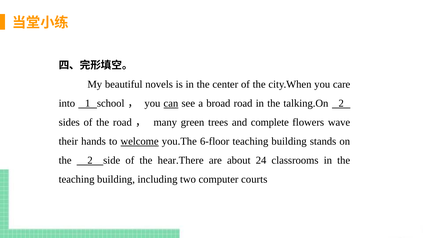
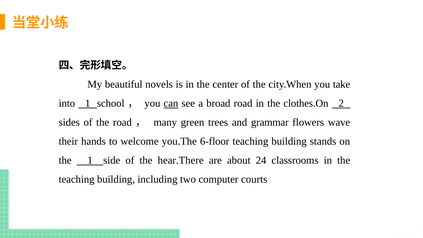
care: care -> take
talking.On: talking.On -> clothes.On
complete: complete -> grammar
welcome underline: present -> none
the 2: 2 -> 1
